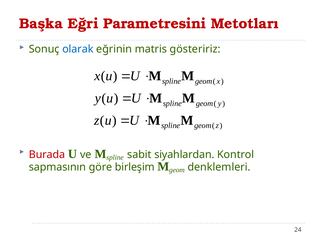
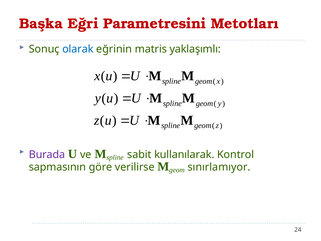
gösteririz: gösteririz -> yaklaşımlı
Burada colour: red -> purple
siyahlardan: siyahlardan -> kullanılarak
birleşim: birleşim -> verilirse
denklemleri: denklemleri -> sınırlamıyor
